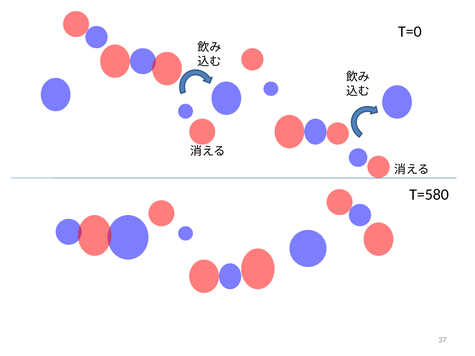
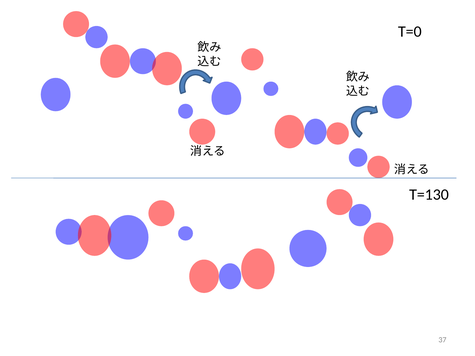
T=580: T=580 -> T=130
